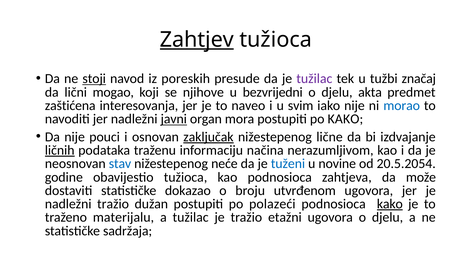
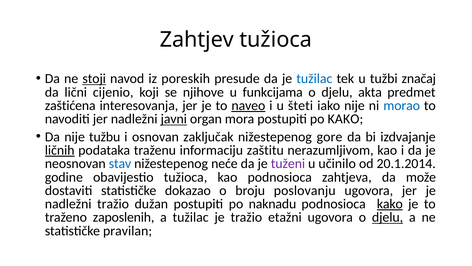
Zahtjev underline: present -> none
tužilac at (314, 79) colour: purple -> blue
mogao: mogao -> cijenio
bezvrijedni: bezvrijedni -> funkcijama
naveo underline: none -> present
svim: svim -> šteti
pouci: pouci -> tužbu
zaključak underline: present -> none
lične: lične -> gore
načina: načina -> zaštitu
tuženi colour: blue -> purple
novine: novine -> učinilo
20.5.2054: 20.5.2054 -> 20.1.2014
utvrđenom: utvrđenom -> poslovanju
polazeći: polazeći -> naknadu
materijalu: materijalu -> zaposlenih
djelu at (388, 217) underline: none -> present
sadržaja: sadržaja -> pravilan
